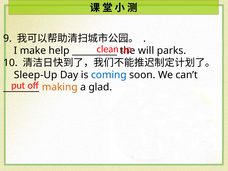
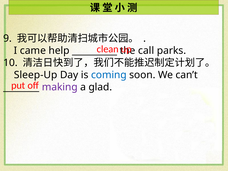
make: make -> came
will: will -> call
making colour: orange -> purple
